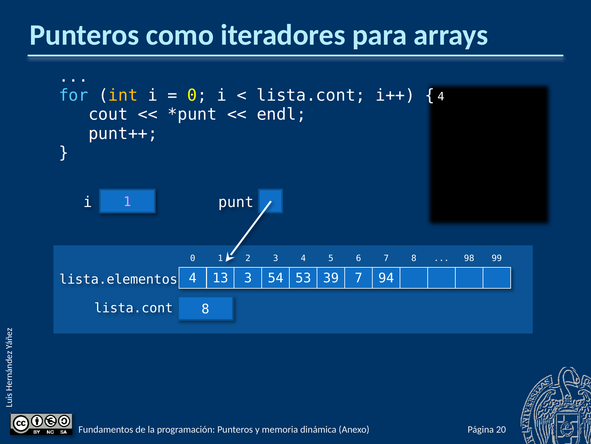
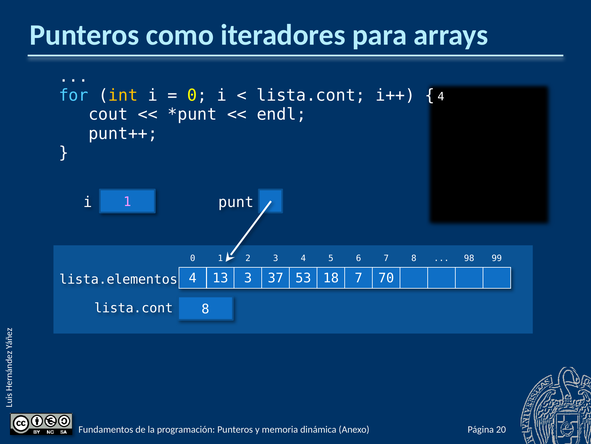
54: 54 -> 37
39: 39 -> 18
94: 94 -> 70
